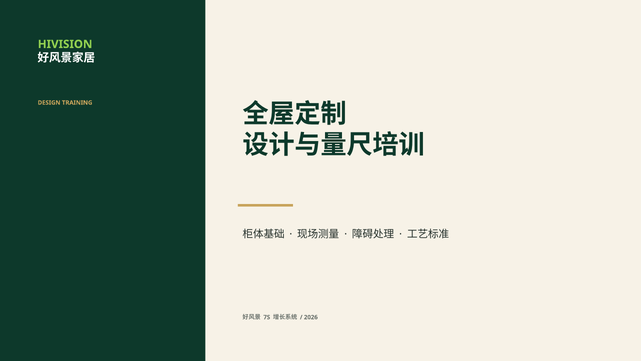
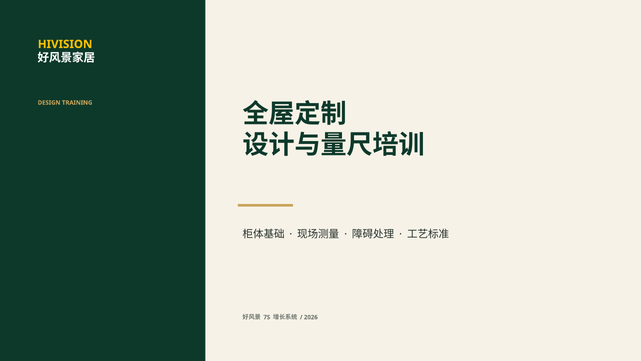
HIVISION colour: light green -> yellow
